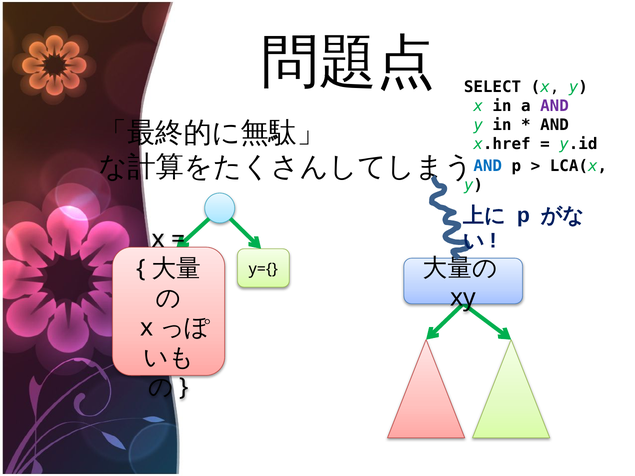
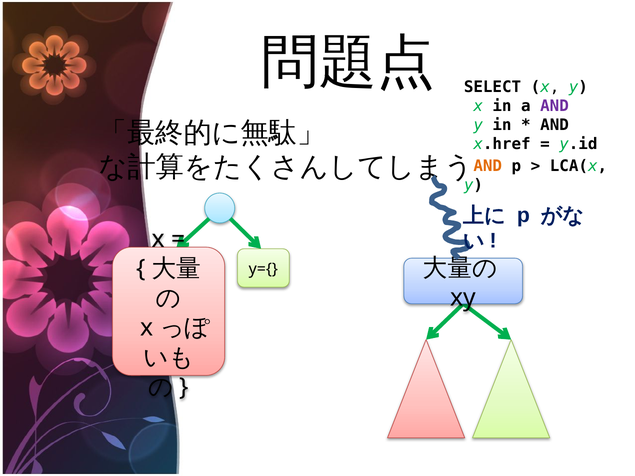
AND at (488, 166) colour: blue -> orange
